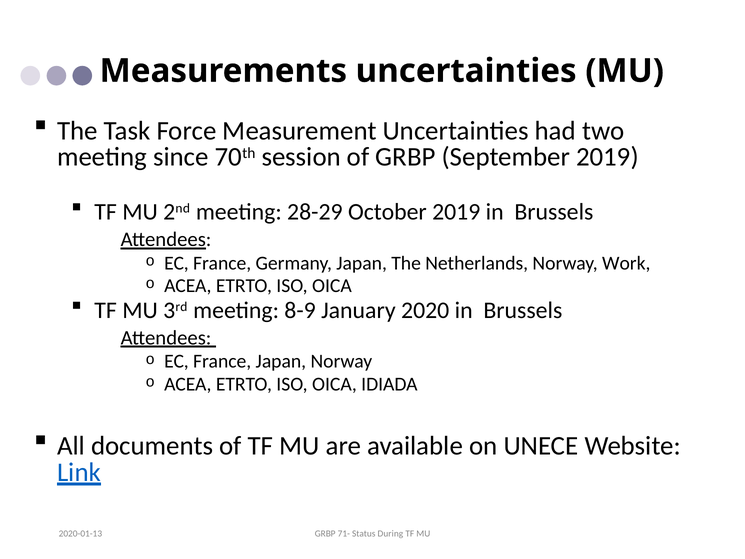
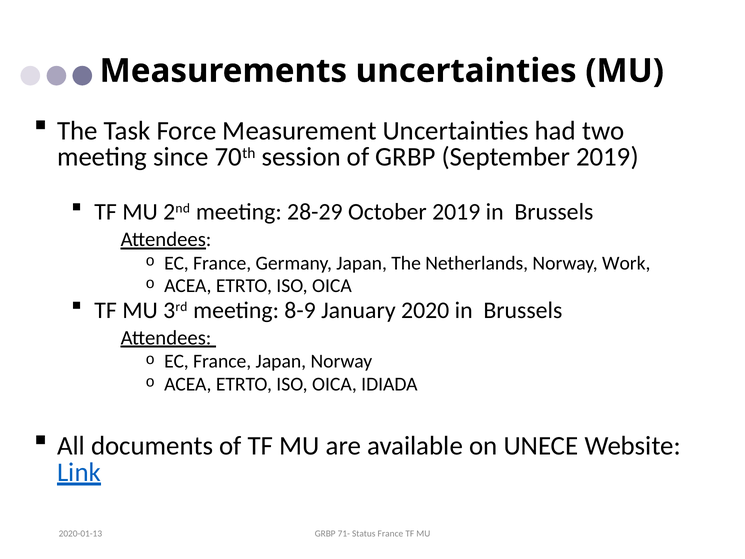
Status During: During -> France
